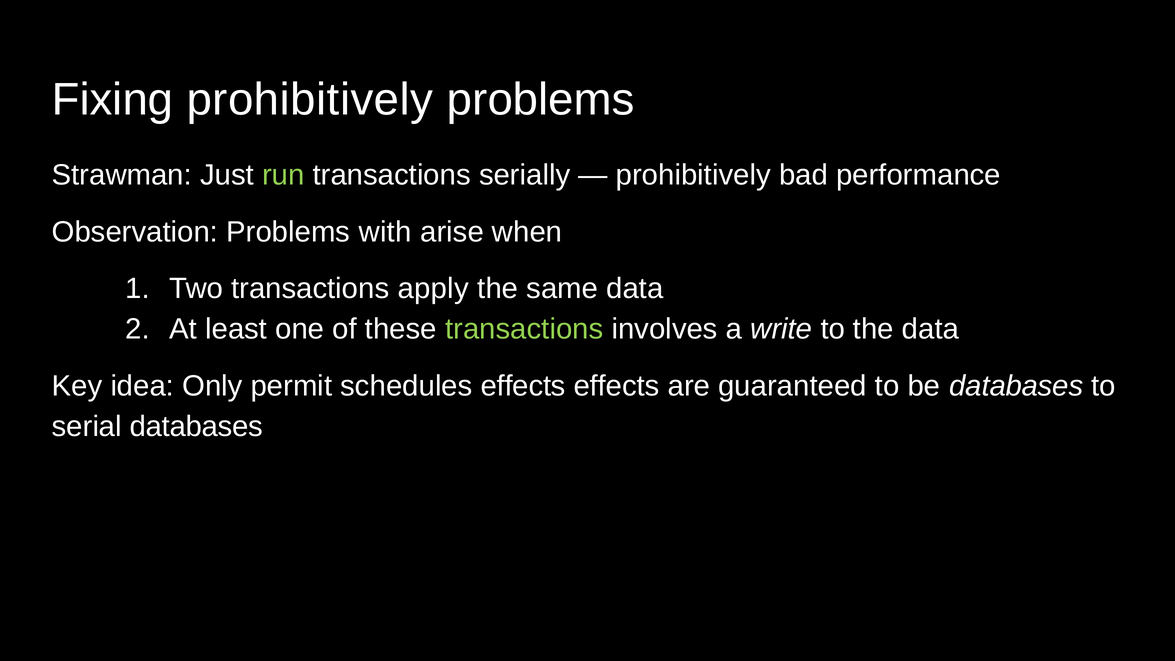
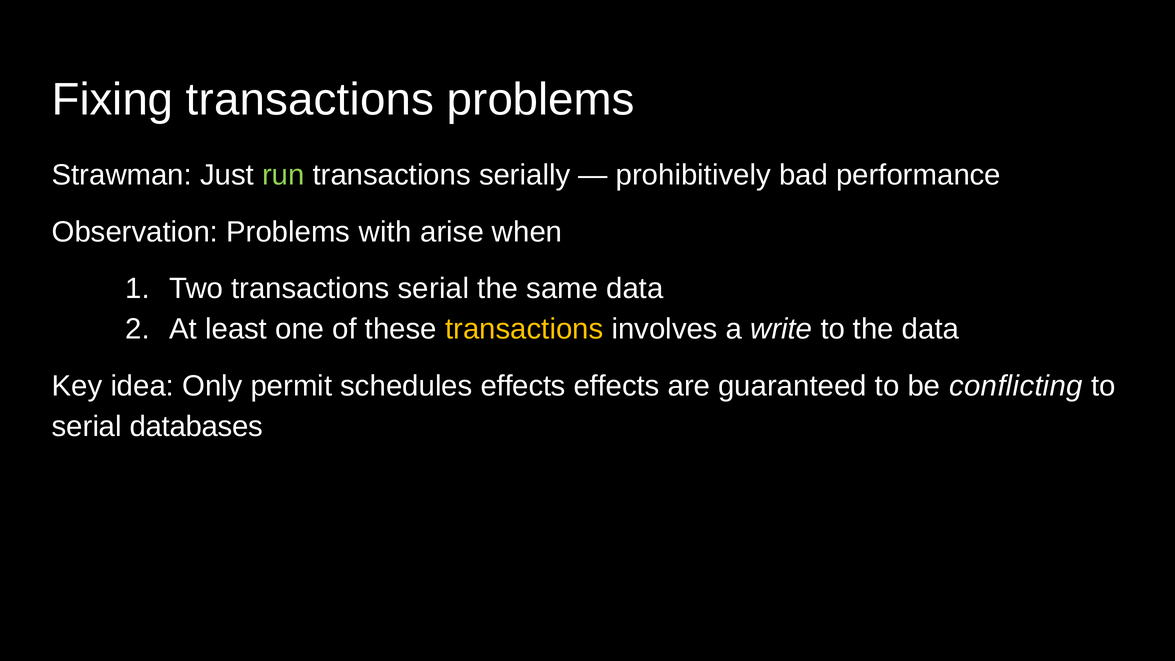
Fixing prohibitively: prohibitively -> transactions
transactions apply: apply -> serial
transactions at (524, 329) colour: light green -> yellow
be databases: databases -> conflicting
